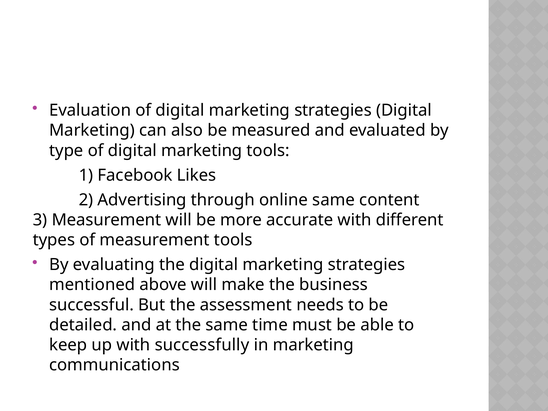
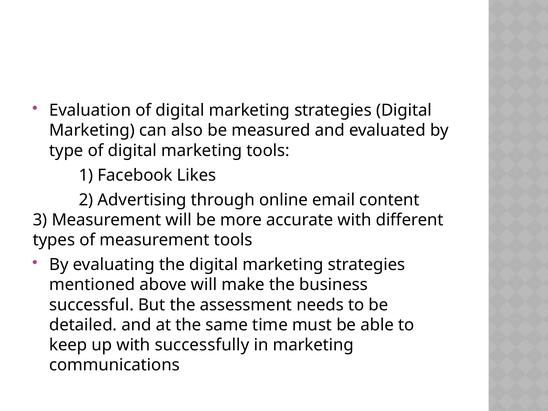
online same: same -> email
